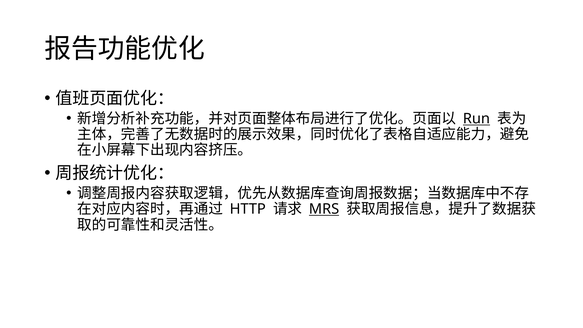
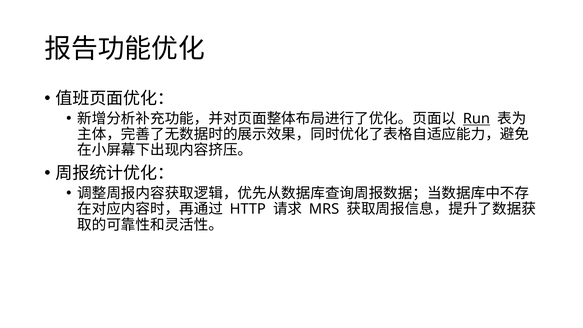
MRS underline: present -> none
